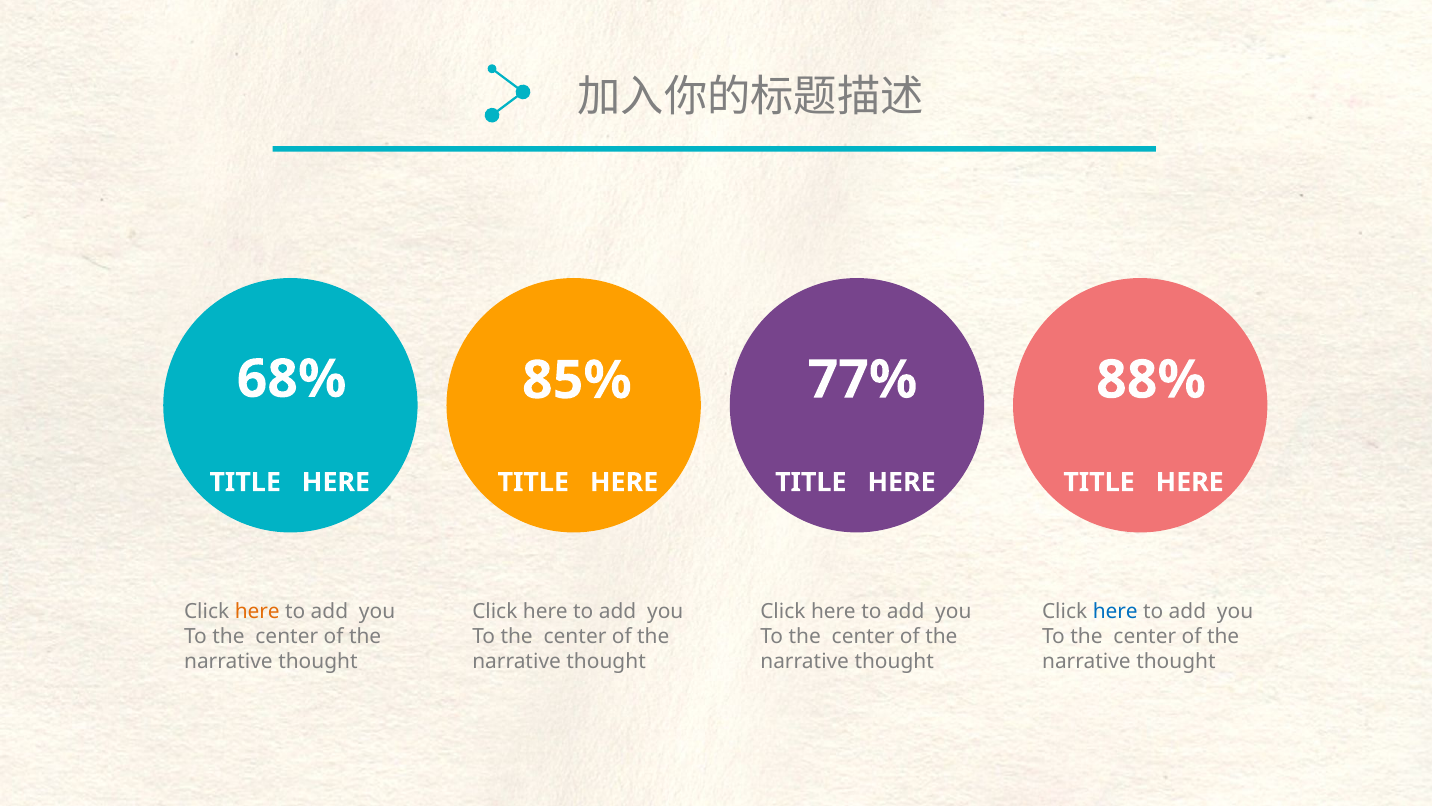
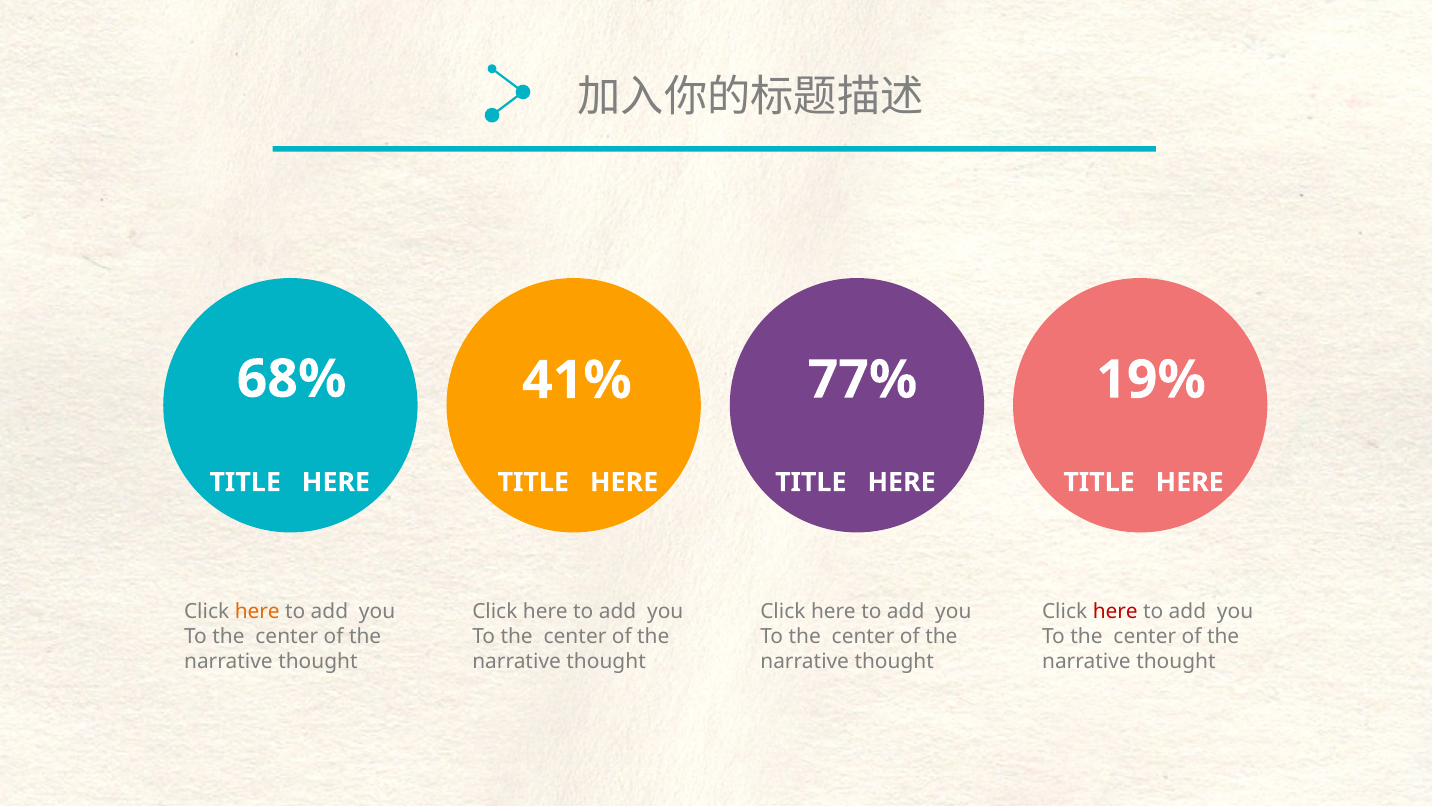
85%: 85% -> 41%
88%: 88% -> 19%
here at (1115, 612) colour: blue -> red
